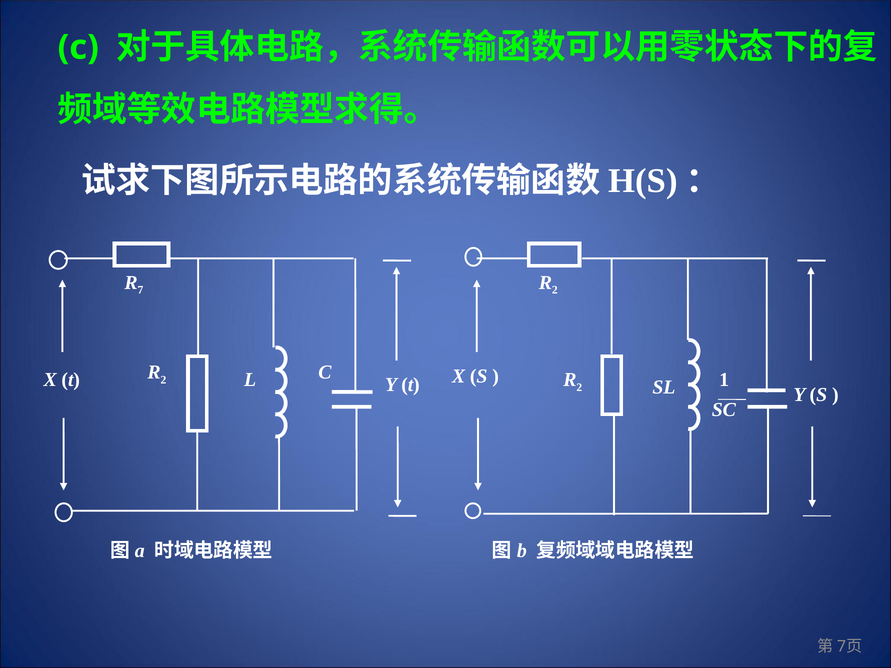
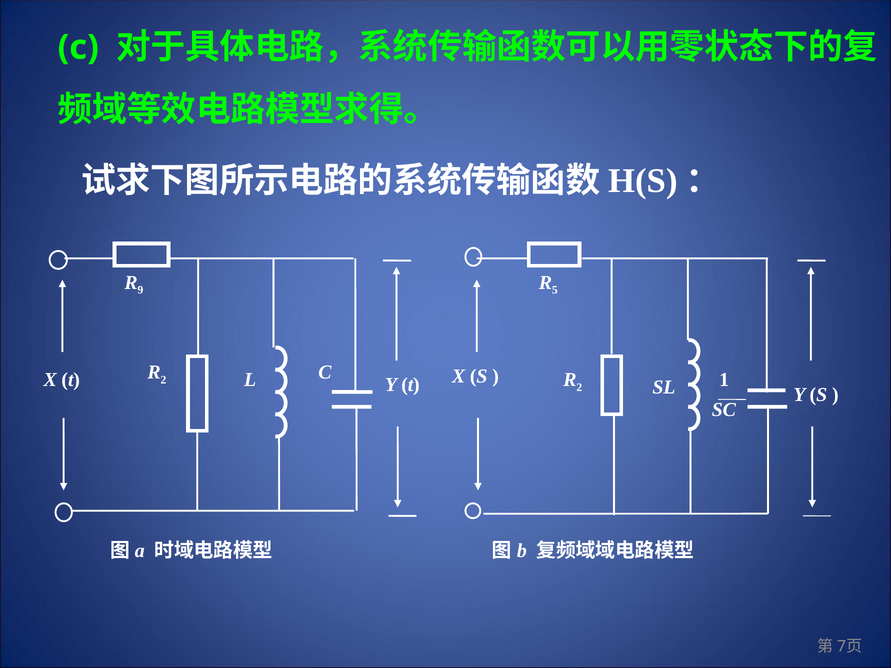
7: 7 -> 9
2 at (555, 290): 2 -> 5
